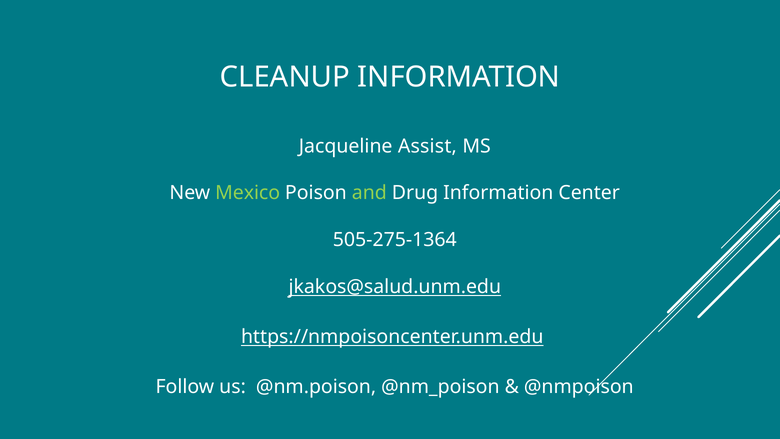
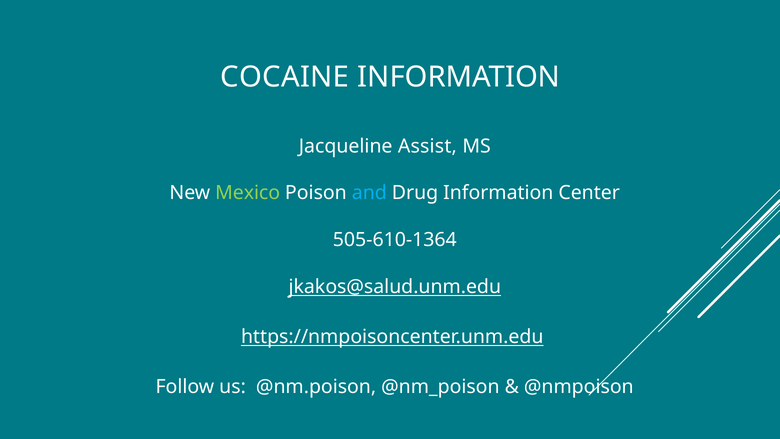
CLEANUP: CLEANUP -> COCAINE
and colour: light green -> light blue
505-275-1364: 505-275-1364 -> 505-610-1364
